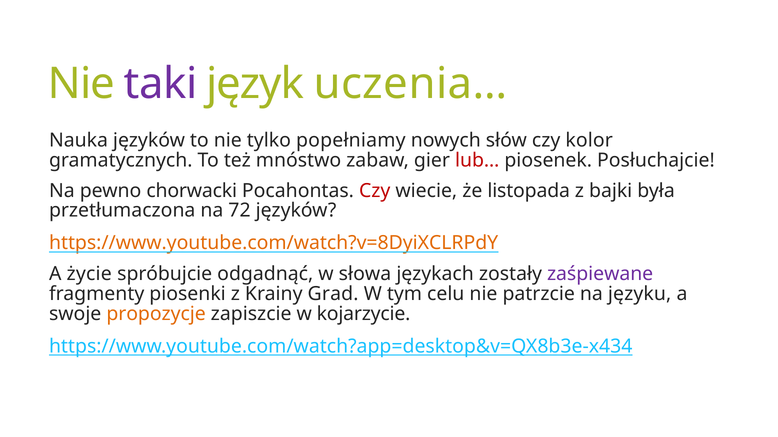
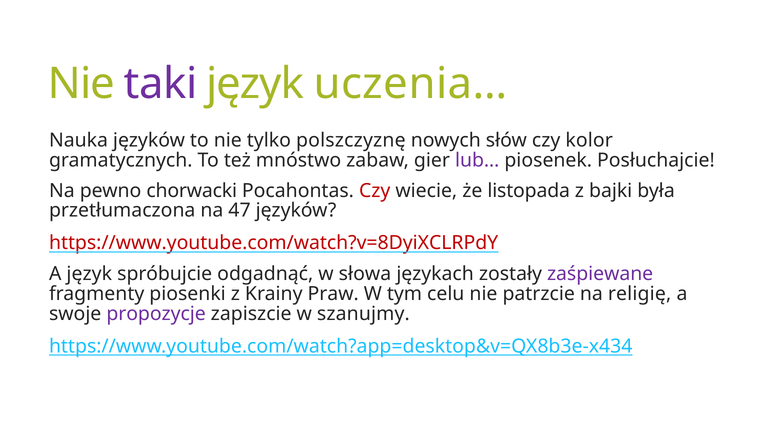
popełniamy: popełniamy -> polszczyznę
lub… colour: red -> purple
72: 72 -> 47
https://www.youtube.com/watch?v=8DyiXCLRPdY colour: orange -> red
A życie: życie -> język
Grad: Grad -> Praw
języku: języku -> religię
propozycje colour: orange -> purple
kojarzycie: kojarzycie -> szanujmy
